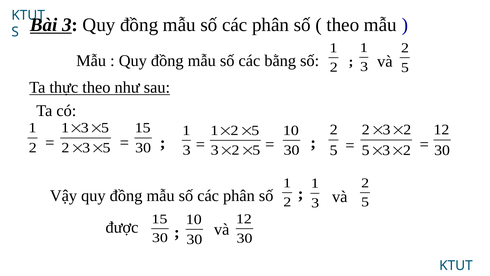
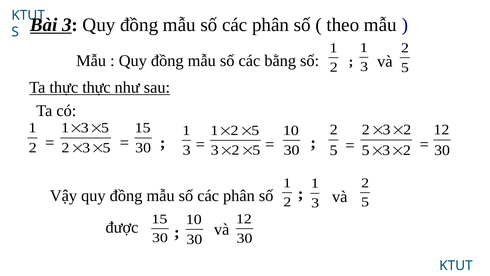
thực theo: theo -> thực
